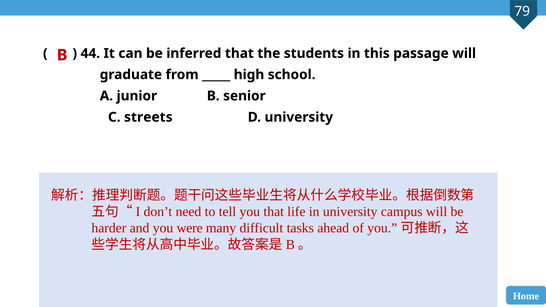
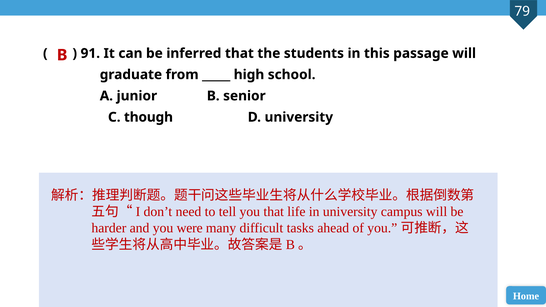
44: 44 -> 91
streets: streets -> though
